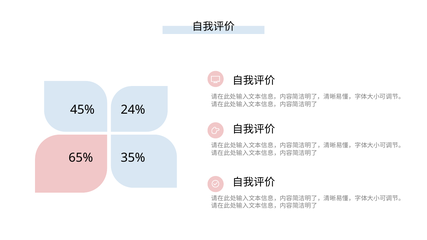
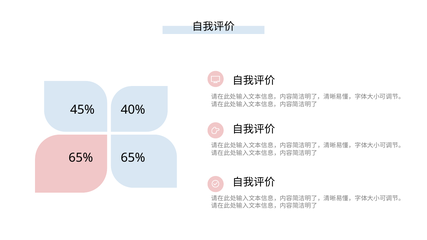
24%: 24% -> 40%
65% 35%: 35% -> 65%
